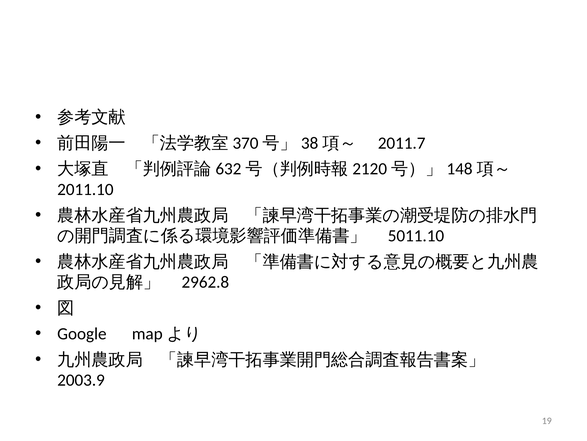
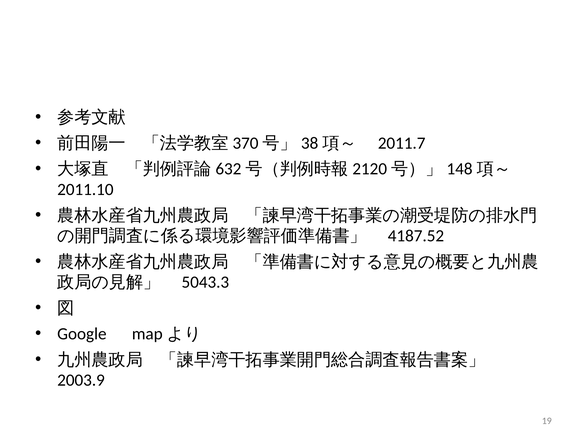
5011.10: 5011.10 -> 4187.52
2962.8: 2962.8 -> 5043.3
